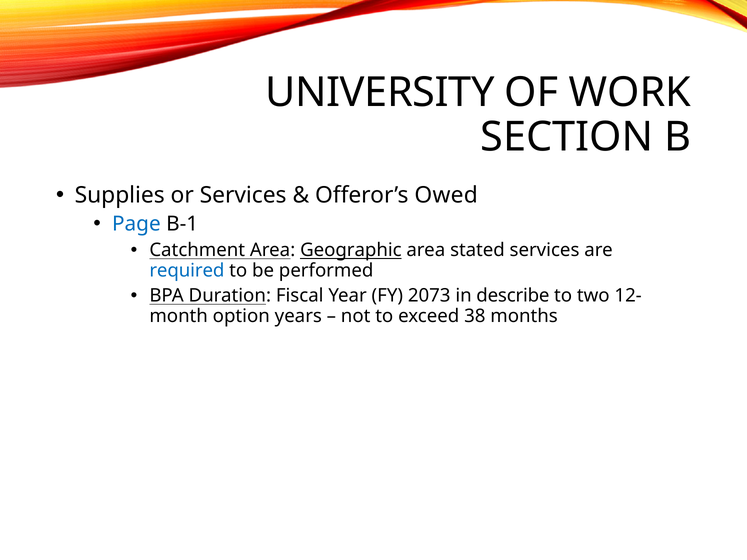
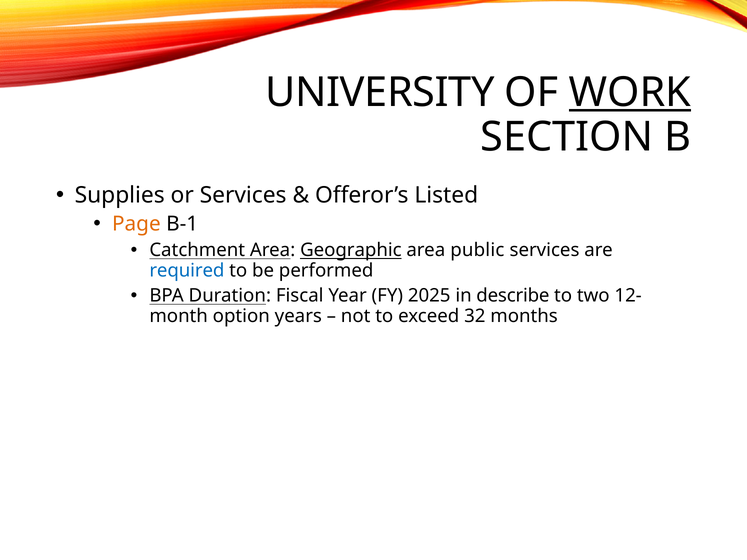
WORK underline: none -> present
Owed: Owed -> Listed
Page colour: blue -> orange
stated: stated -> public
2073: 2073 -> 2025
38: 38 -> 32
